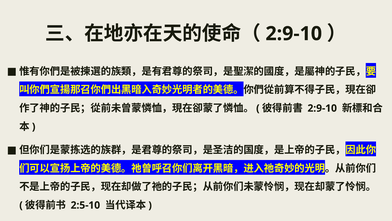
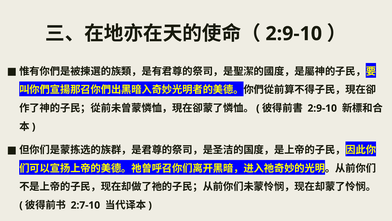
2:5-10: 2:5-10 -> 2:7-10
